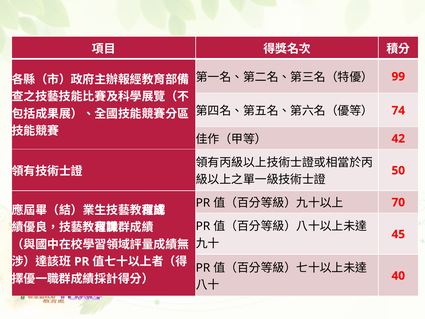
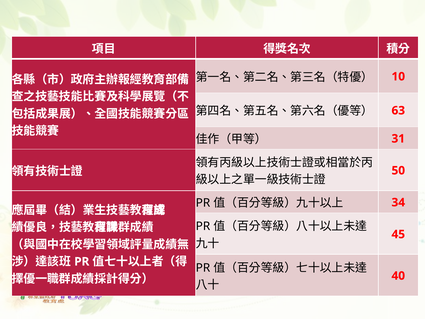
99: 99 -> 10
74: 74 -> 63
42: 42 -> 31
70: 70 -> 34
